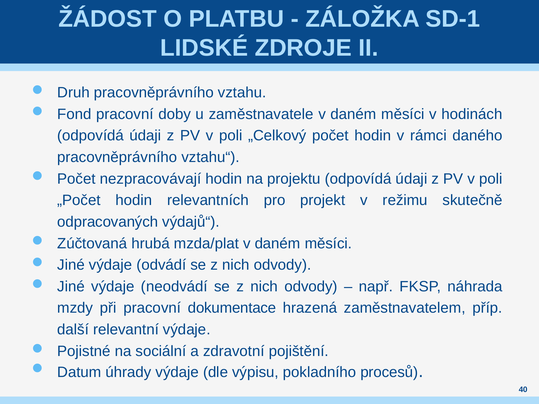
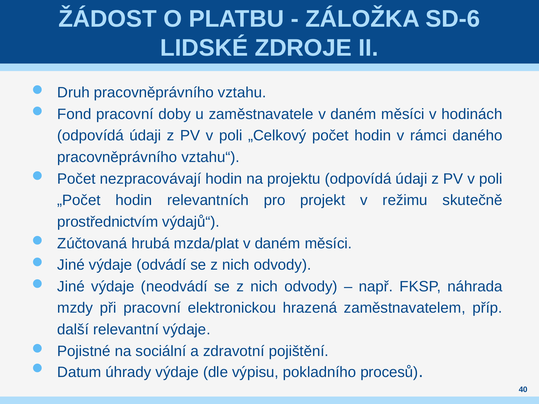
SD-1: SD-1 -> SD-6
odpracovaných: odpracovaných -> prostřednictvím
dokumentace: dokumentace -> elektronickou
